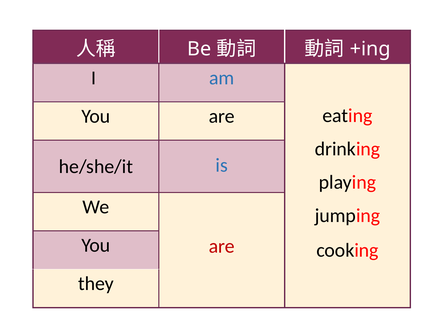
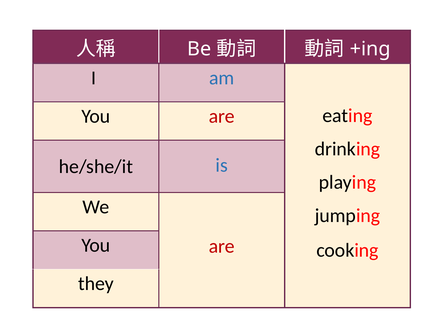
are at (222, 116) colour: black -> red
